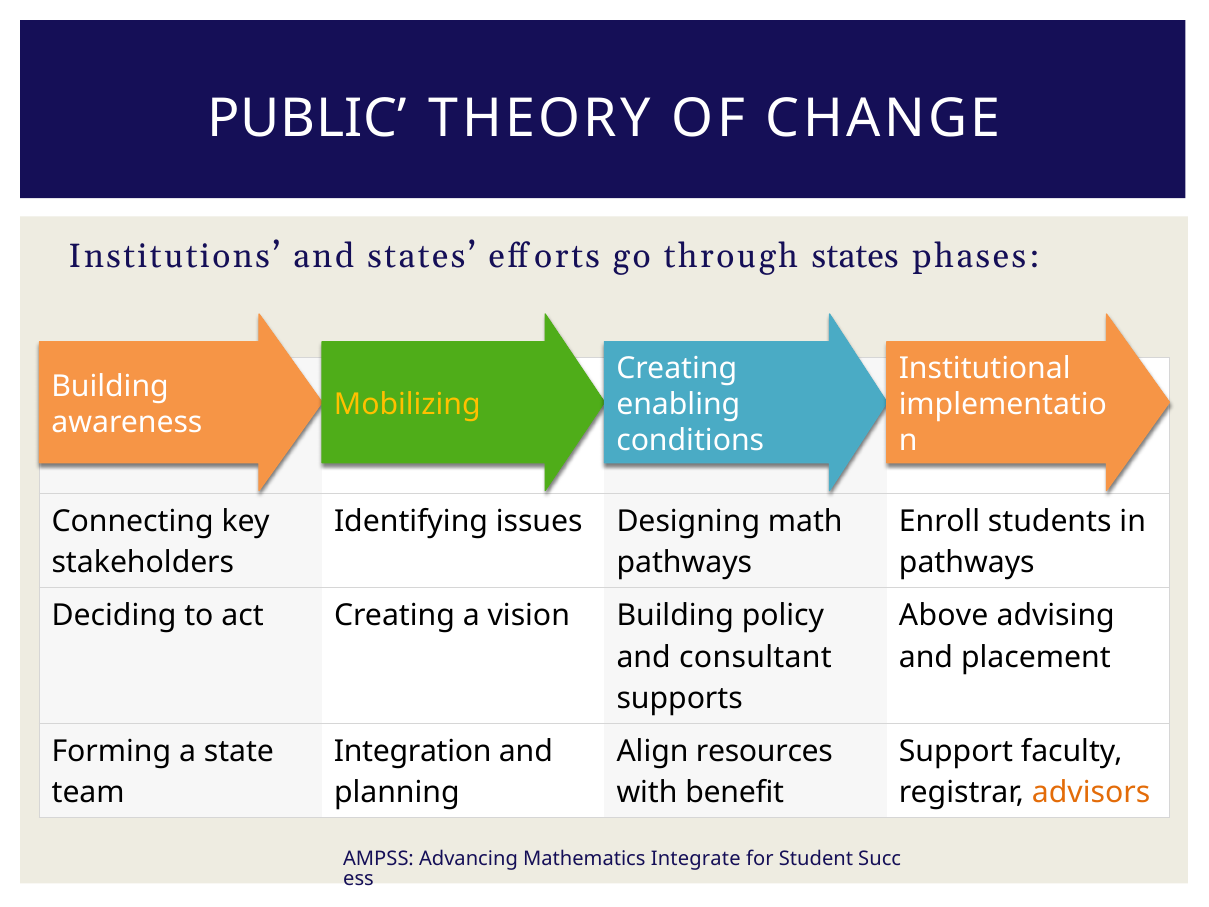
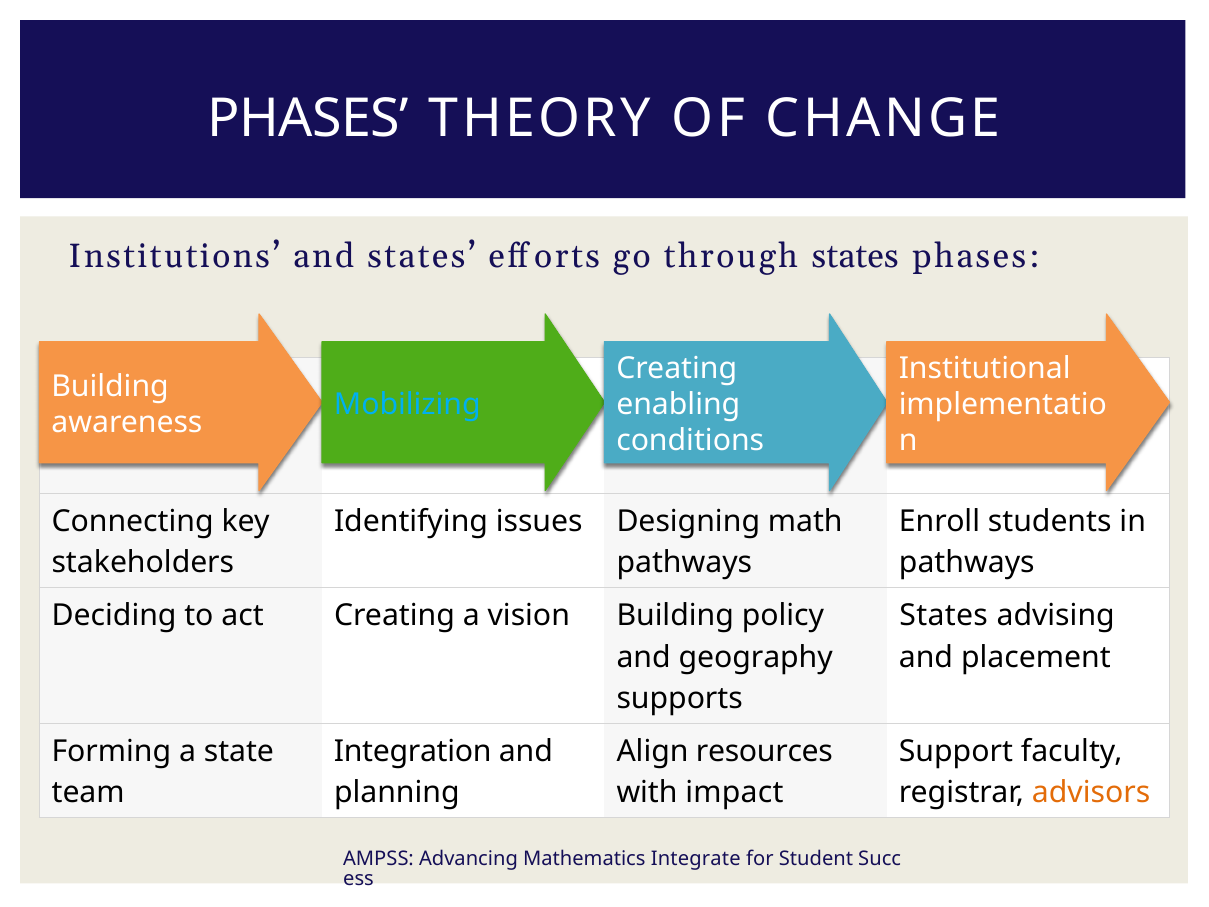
PUBLIC at (308, 119): PUBLIC -> PHASES
Mobilizing colour: yellow -> light blue
Above at (944, 616): Above -> States
consultant: consultant -> geography
benefit: benefit -> impact
